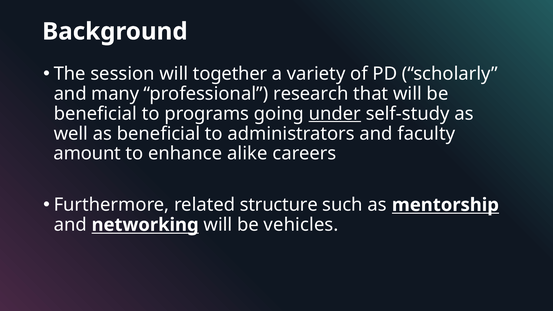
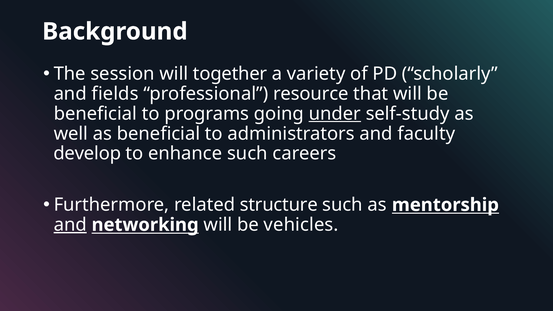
many: many -> fields
research: research -> resource
amount: amount -> develop
enhance alike: alike -> such
and at (70, 225) underline: none -> present
